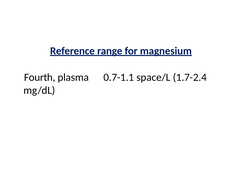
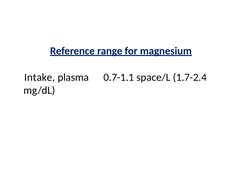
Fourth: Fourth -> Intake
